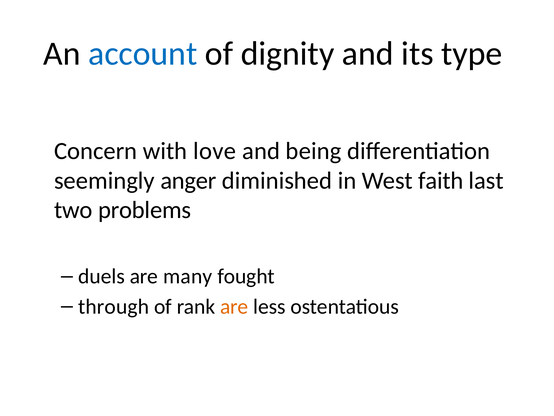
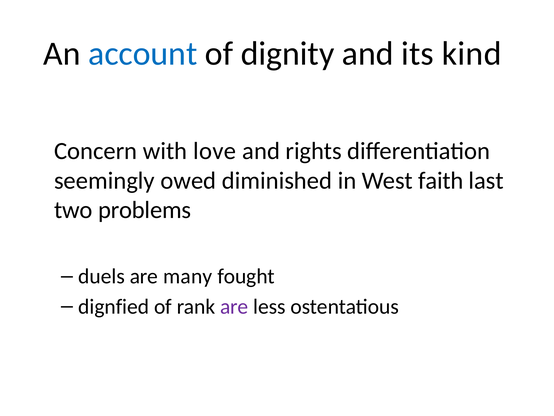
type: type -> kind
being: being -> rights
anger: anger -> owed
through: through -> dignfied
are at (234, 306) colour: orange -> purple
